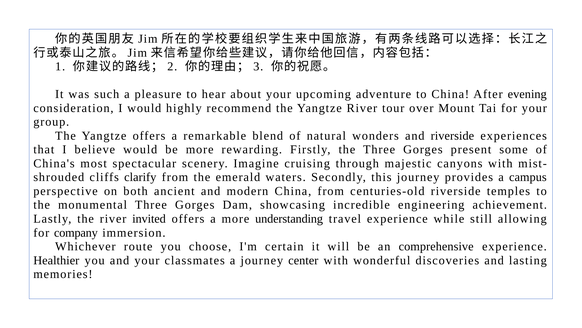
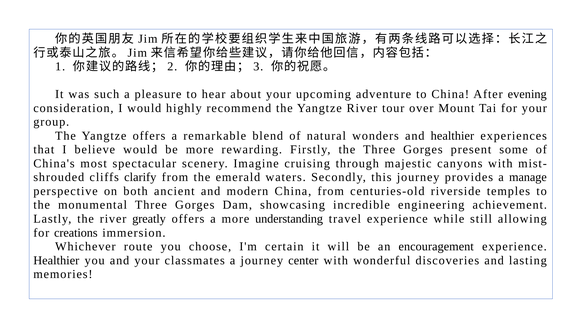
and riverside: riverside -> healthier
campus: campus -> manage
invited: invited -> greatly
company: company -> creations
comprehensive: comprehensive -> encouragement
